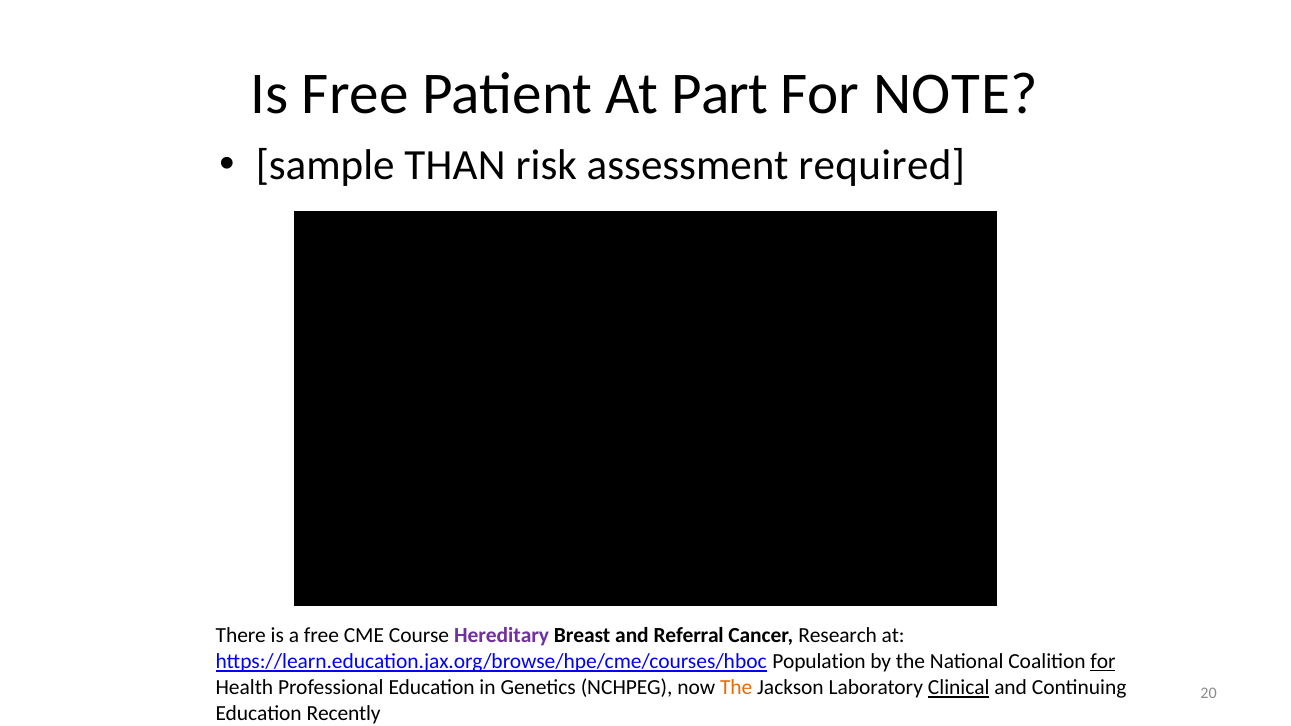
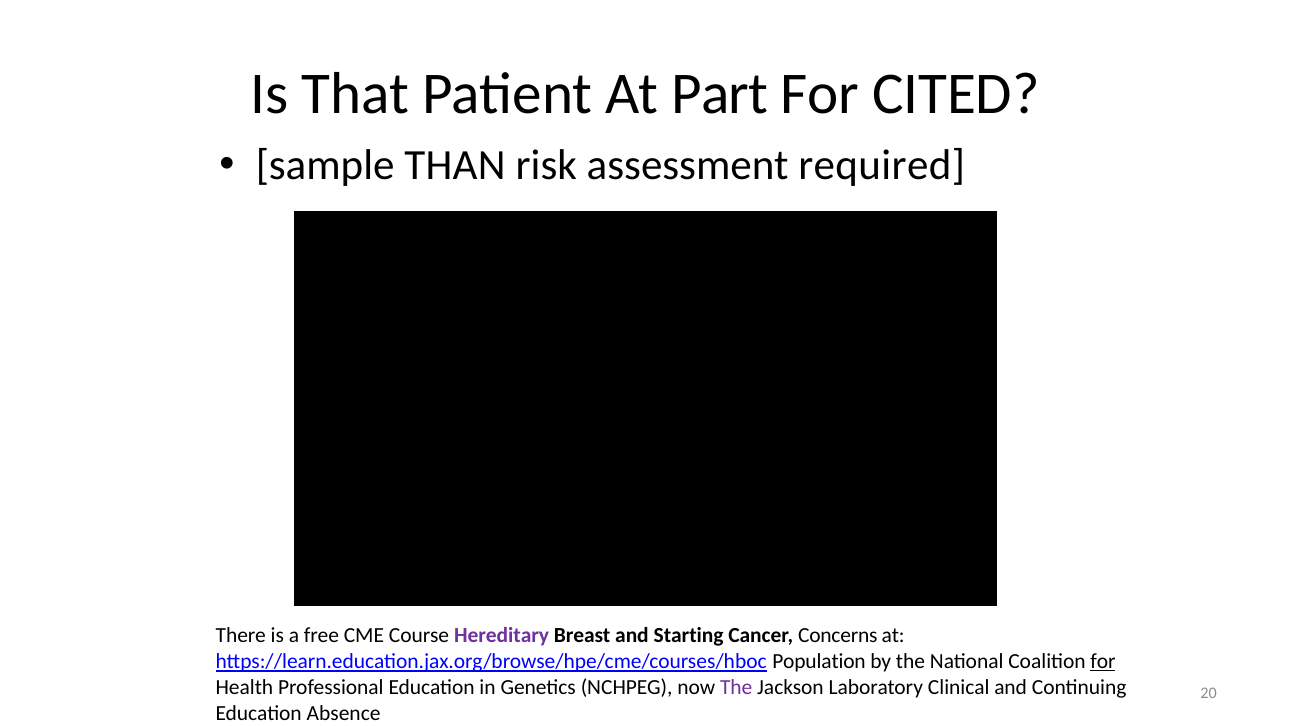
Is Free: Free -> That
NOTE: NOTE -> CITED
Referral: Referral -> Starting
Research: Research -> Concerns
The at (736, 688) colour: orange -> purple
Clinical underline: present -> none
Recently: Recently -> Absence
